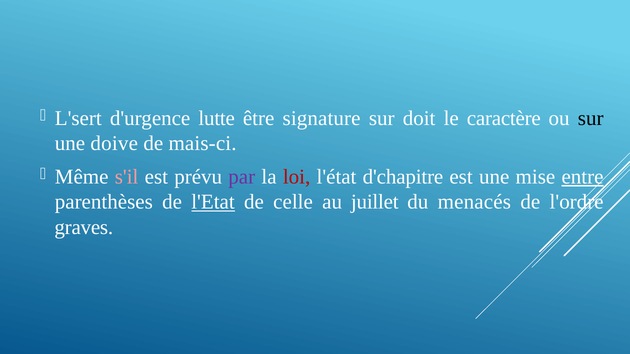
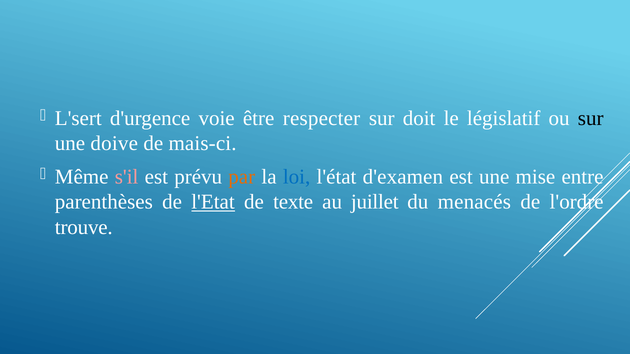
lutte: lutte -> voie
signature: signature -> respecter
caractère: caractère -> législatif
par colour: purple -> orange
loi colour: red -> blue
d'chapitre: d'chapitre -> d'examen
entre underline: present -> none
celle: celle -> texte
graves: graves -> trouve
